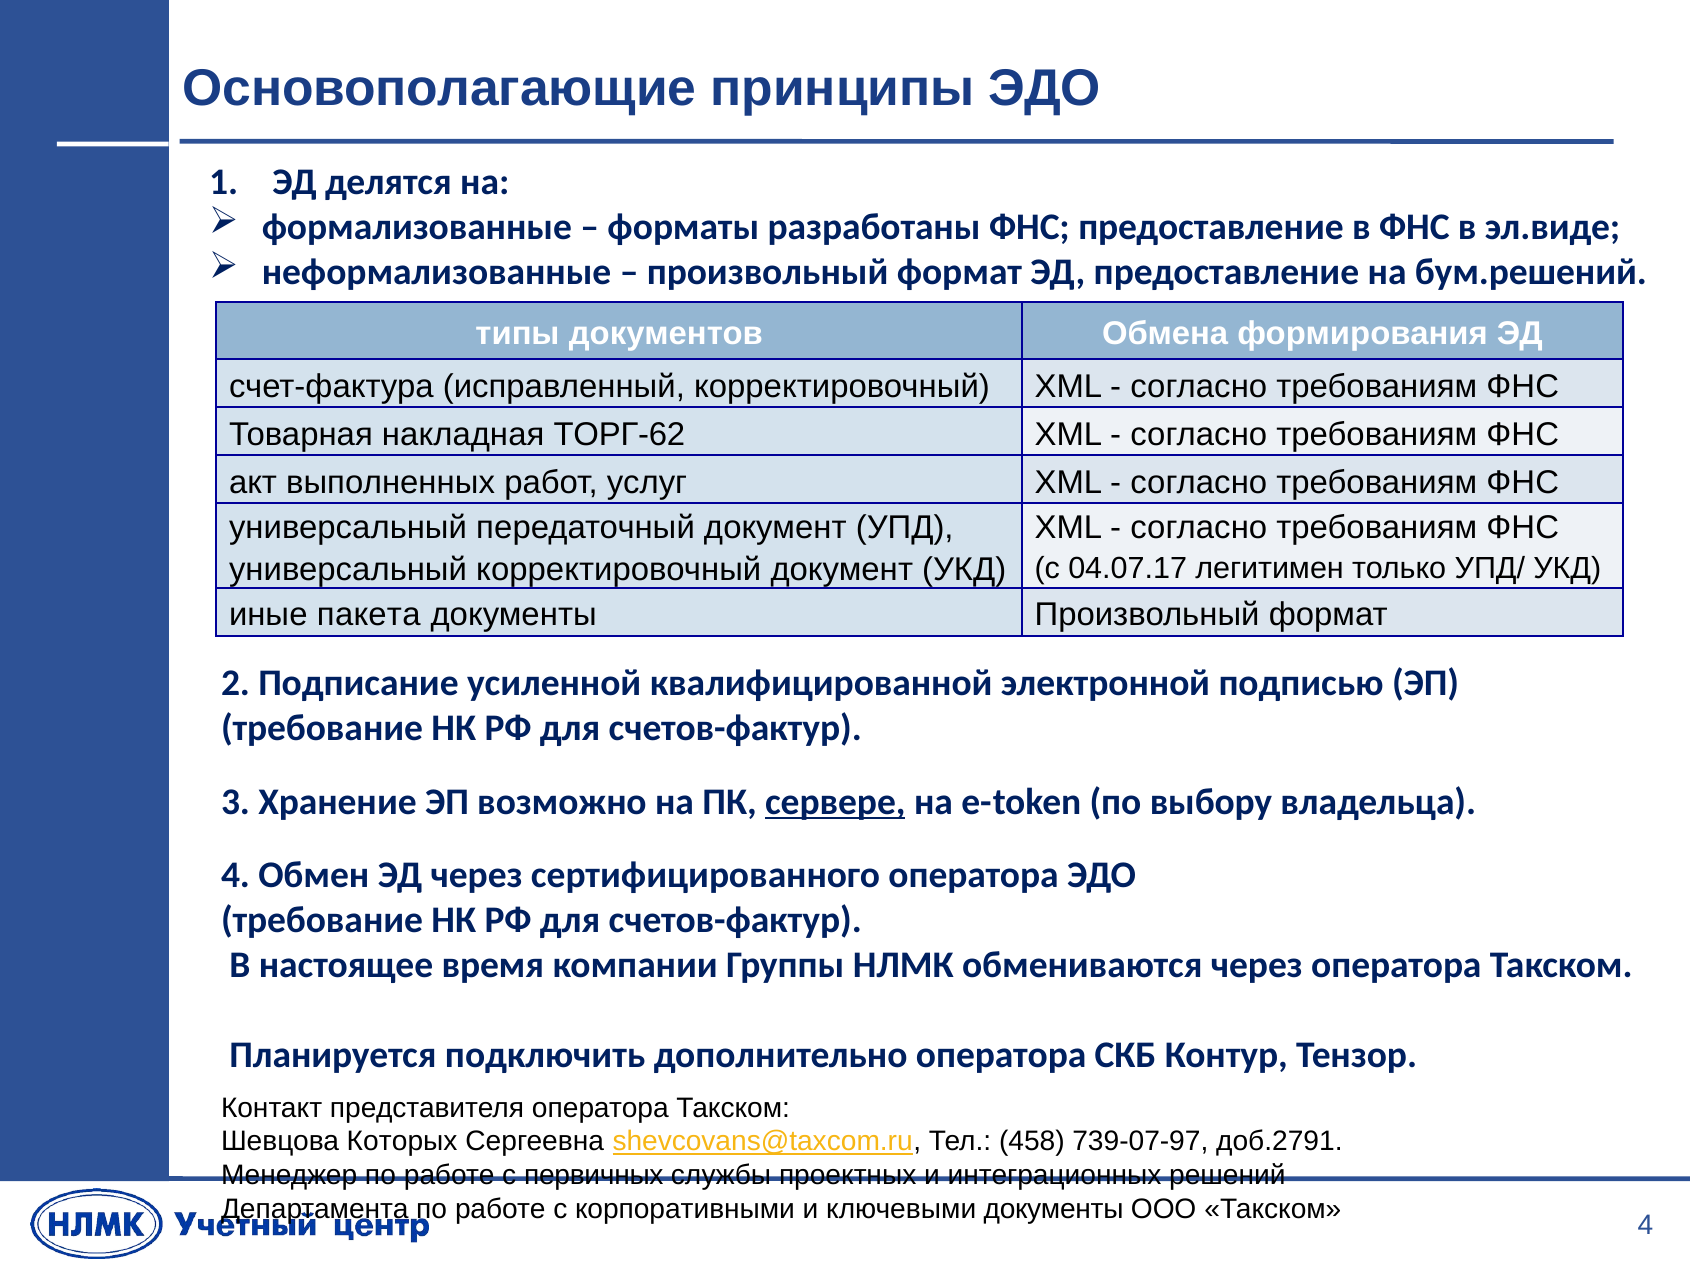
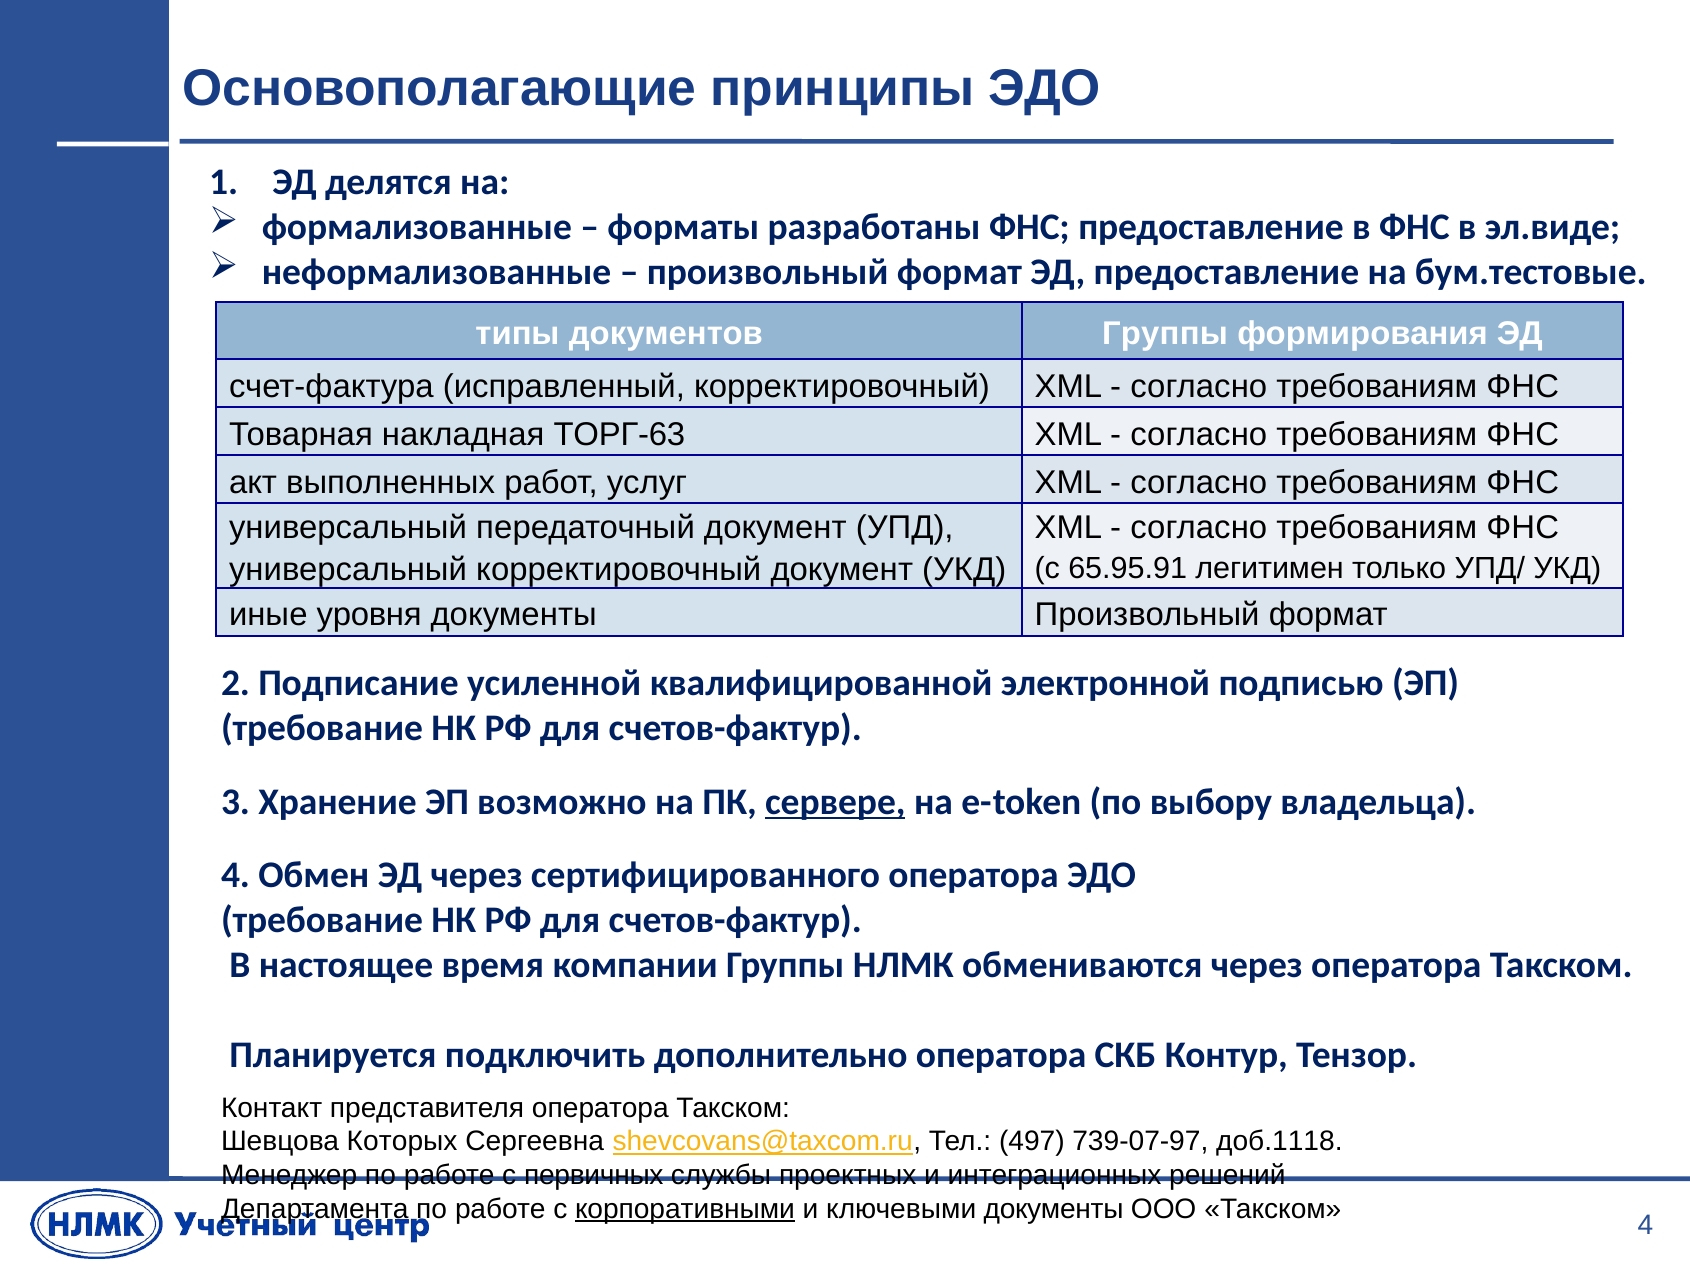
бум.решений: бум.решений -> бум.тестовые
документов Обмена: Обмена -> Группы
ТОРГ-62: ТОРГ-62 -> ТОРГ-63
04.07.17: 04.07.17 -> 65.95.91
пакета: пакета -> уровня
458: 458 -> 497
доб.2791: доб.2791 -> доб.1118
корпоративными underline: none -> present
